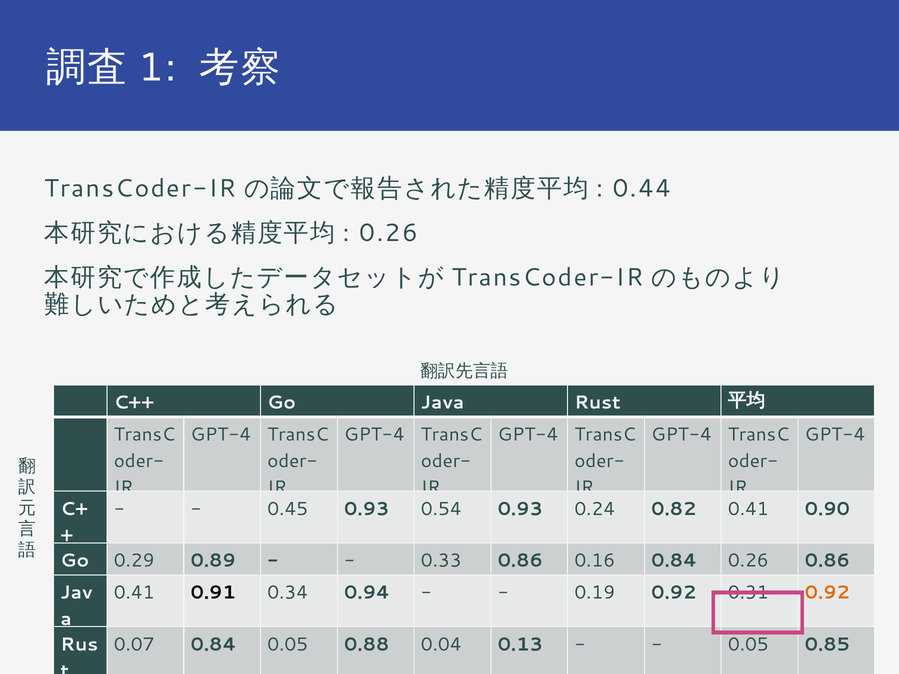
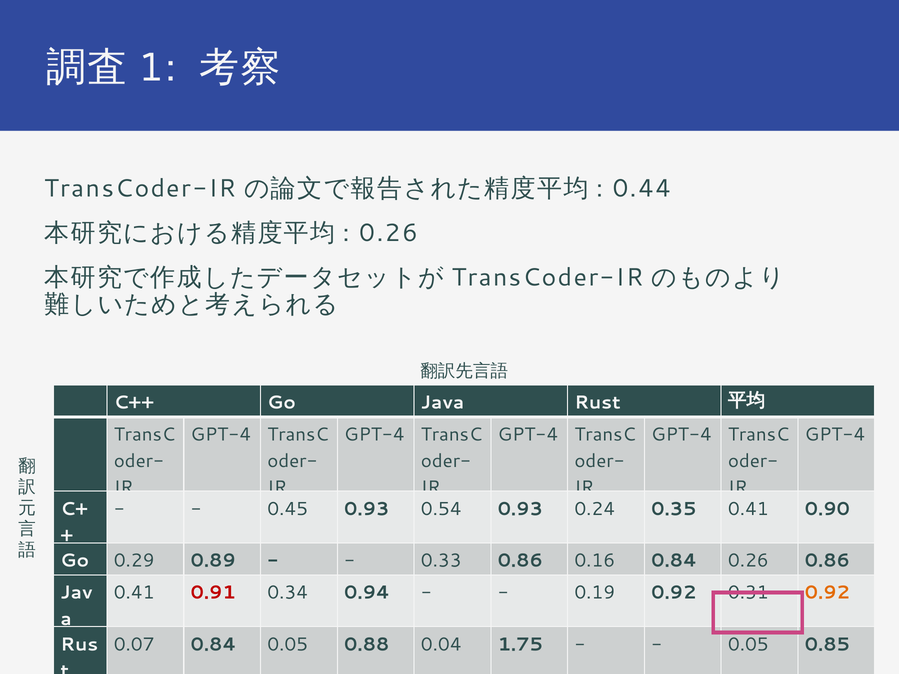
0.82: 0.82 -> 0.35
0.91 colour: black -> red
0.13: 0.13 -> 1.75
